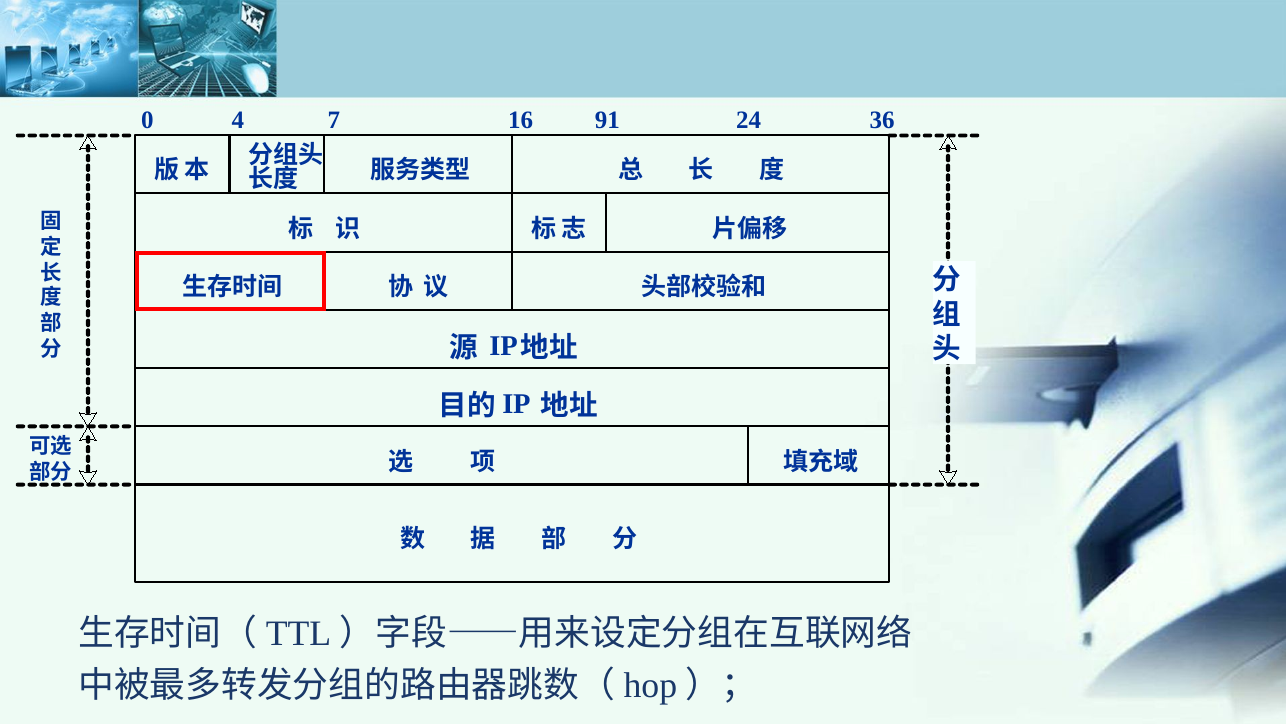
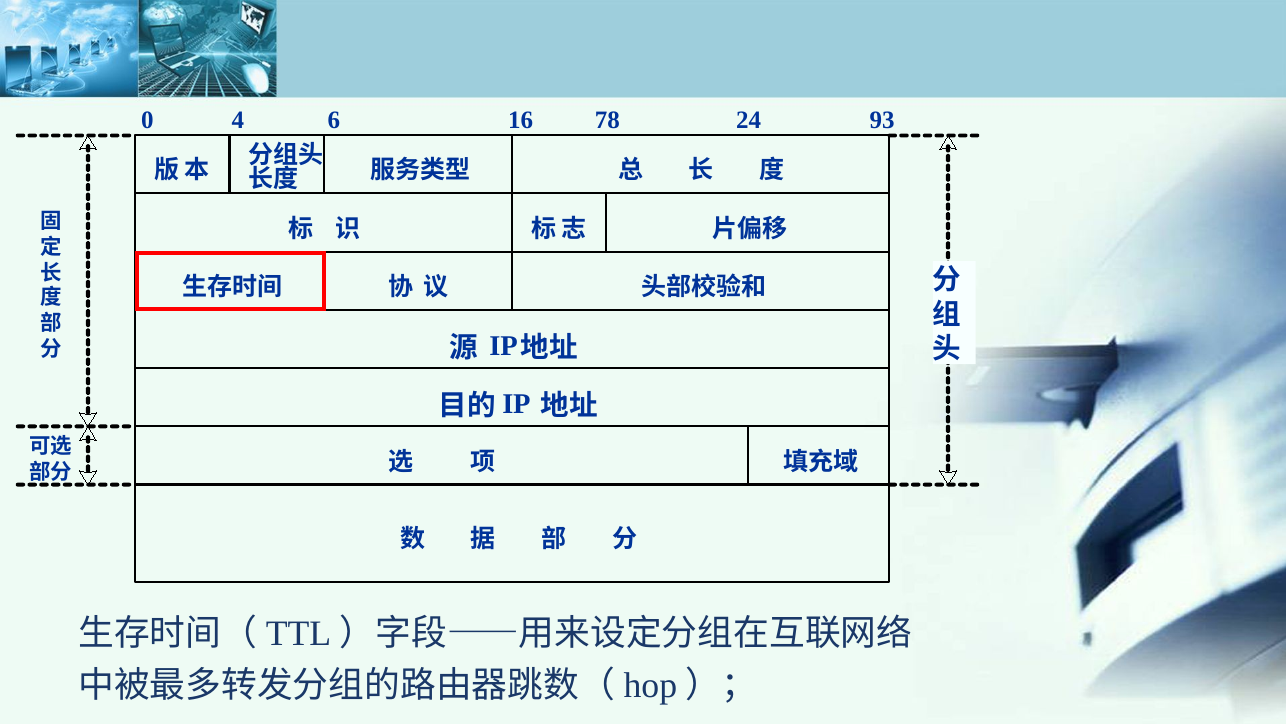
7: 7 -> 6
91: 91 -> 78
36: 36 -> 93
